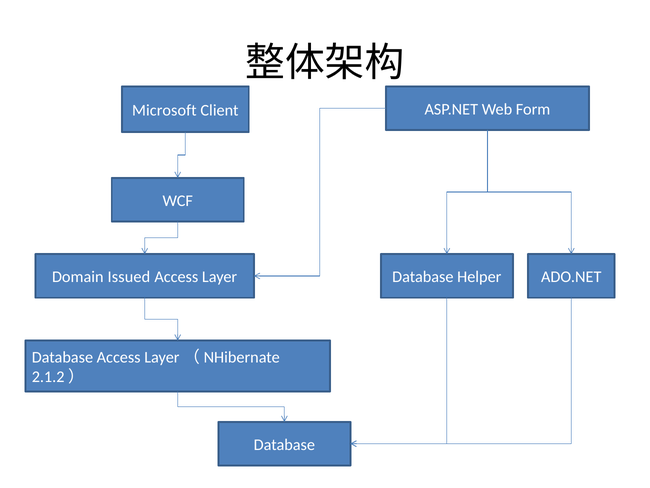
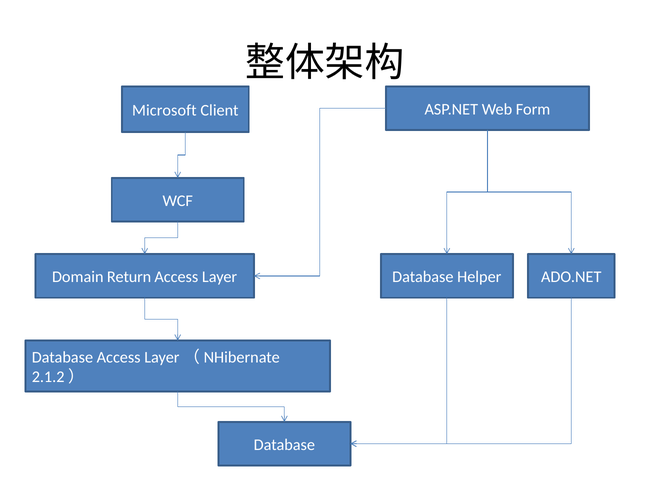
Issued: Issued -> Return
